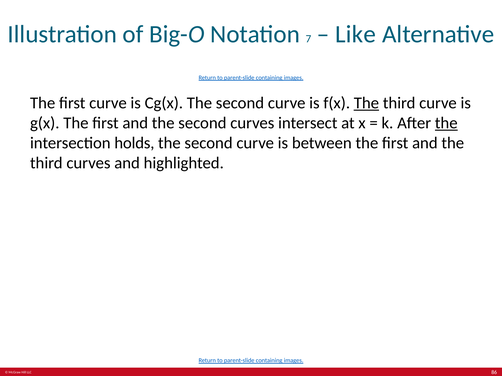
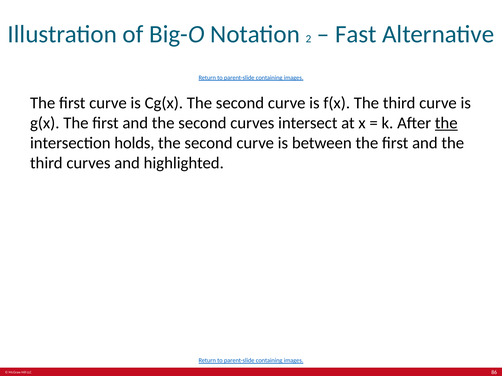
7: 7 -> 2
Like: Like -> Fast
The at (366, 103) underline: present -> none
